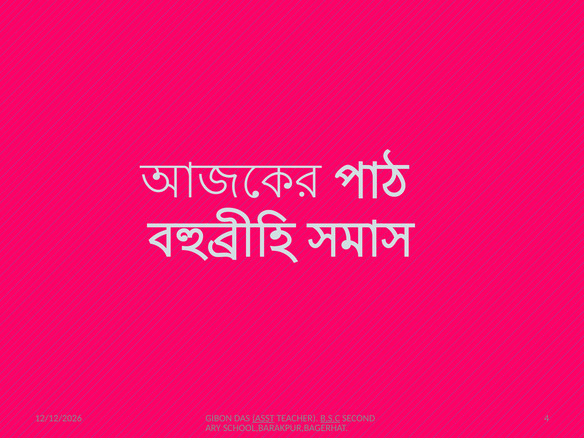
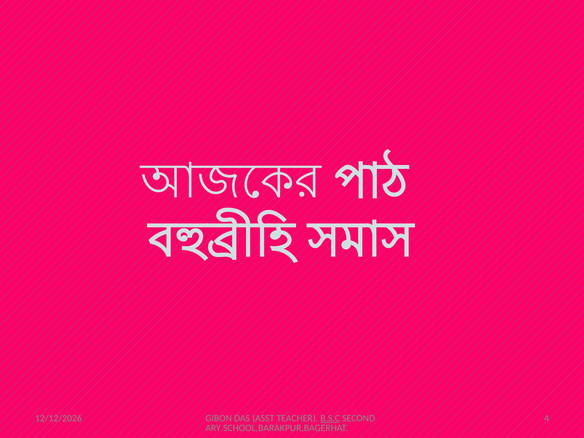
ASST underline: present -> none
